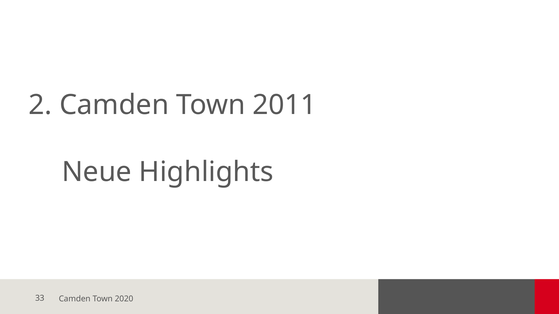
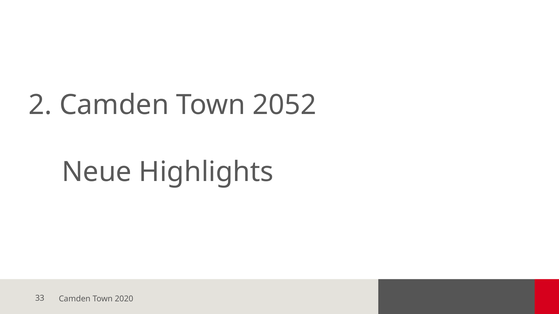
2011: 2011 -> 2052
